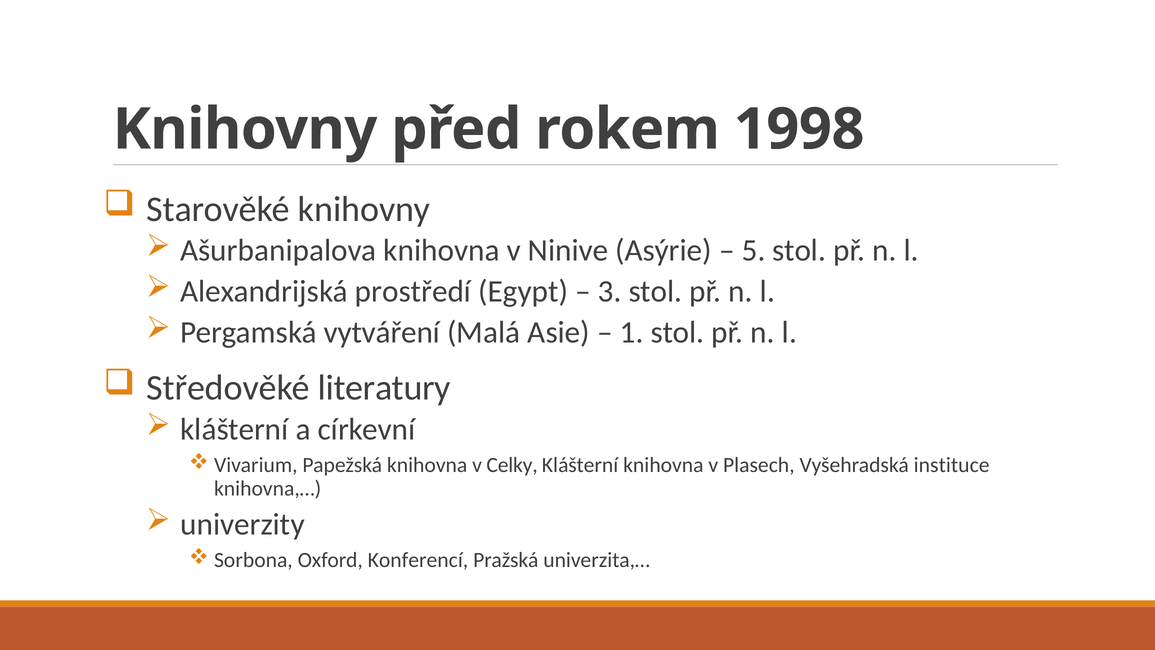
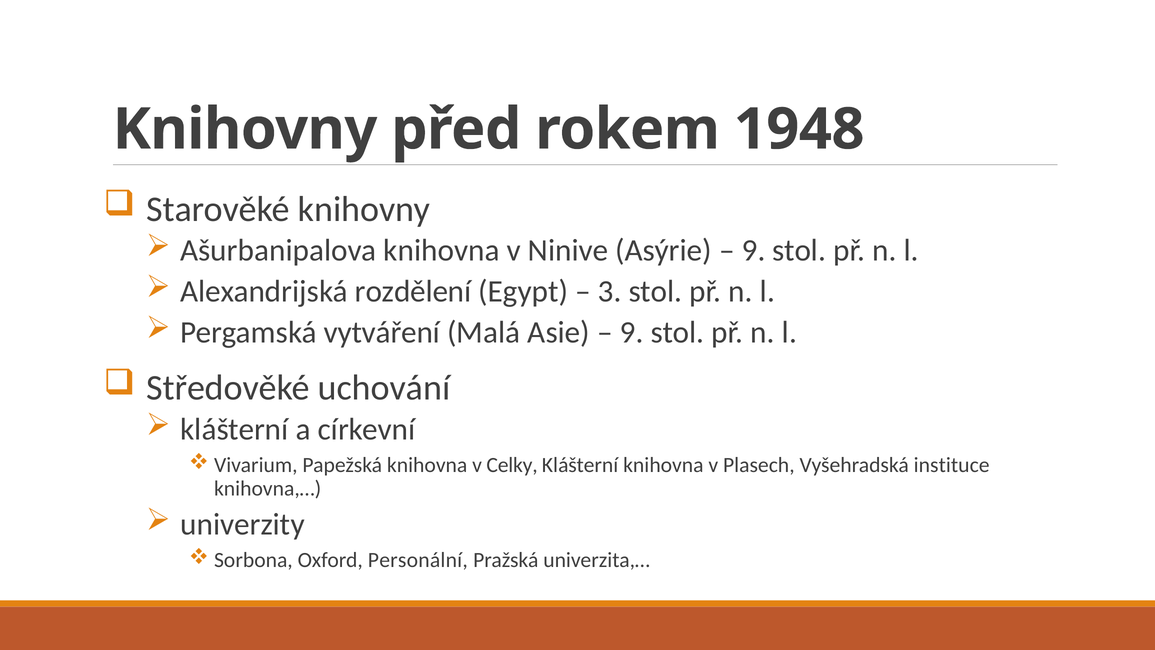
1998: 1998 -> 1948
5 at (754, 250): 5 -> 9
prostředí: prostředí -> rozdělení
1 at (632, 332): 1 -> 9
literatury: literatury -> uchování
Konferencí: Konferencí -> Personální
